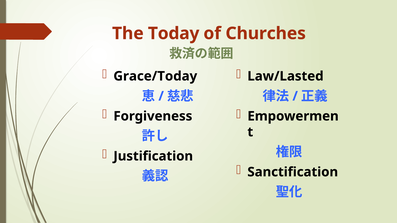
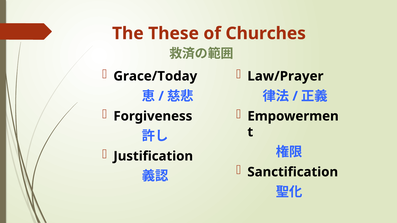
Today: Today -> These
Law/Lasted: Law/Lasted -> Law/Prayer
